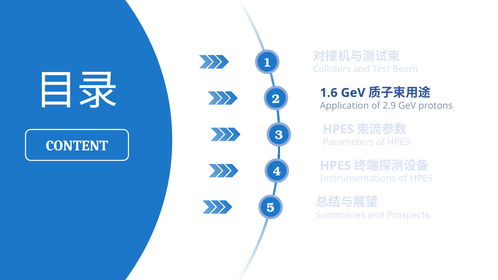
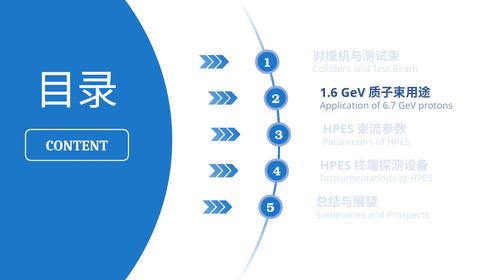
2.9: 2.9 -> 6.7
